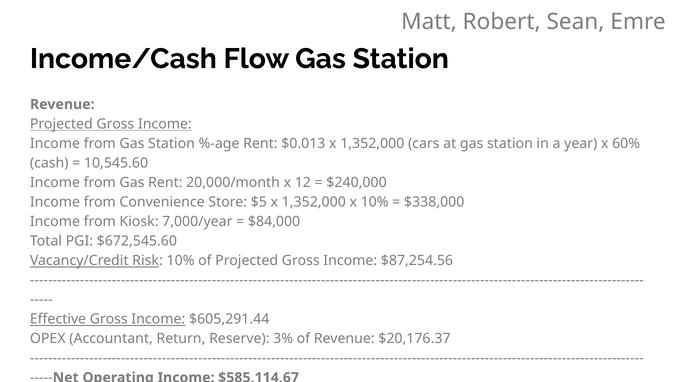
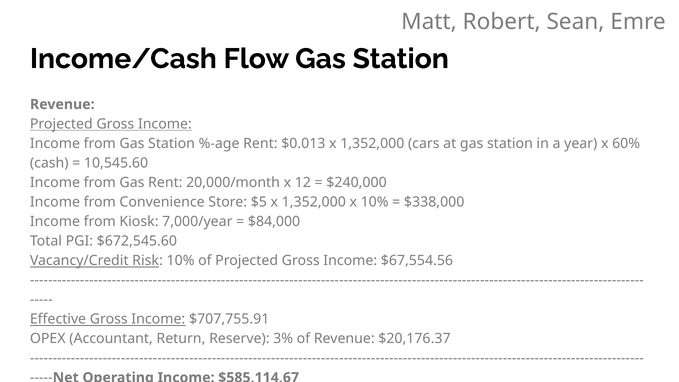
$87,254.56: $87,254.56 -> $67,554.56
$605,291.44: $605,291.44 -> $707,755.91
